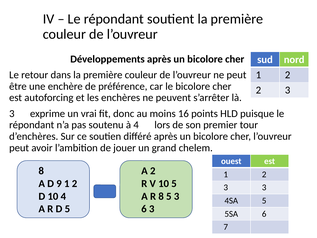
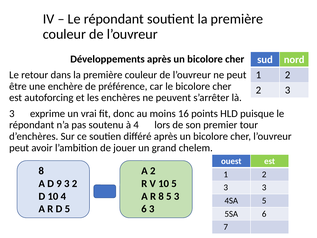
9 1: 1 -> 3
